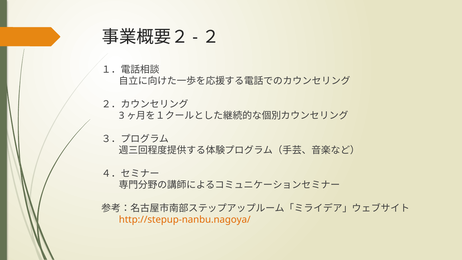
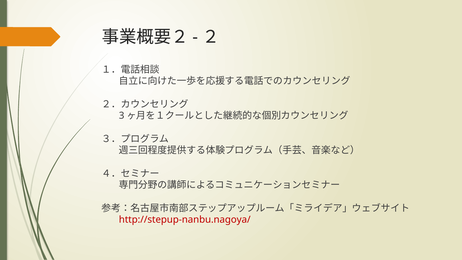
http://stepup-nanbu.nagoya/ colour: orange -> red
